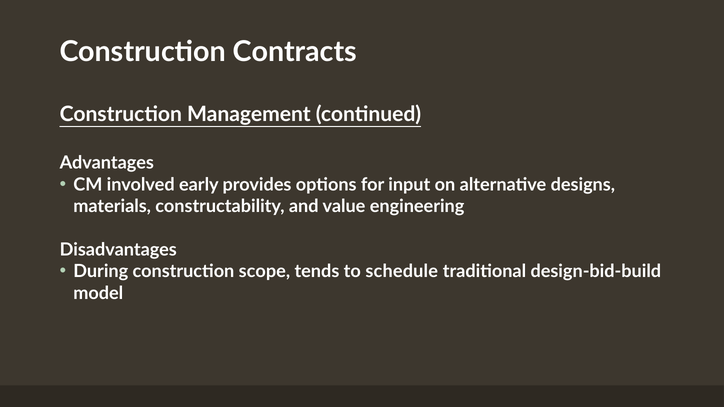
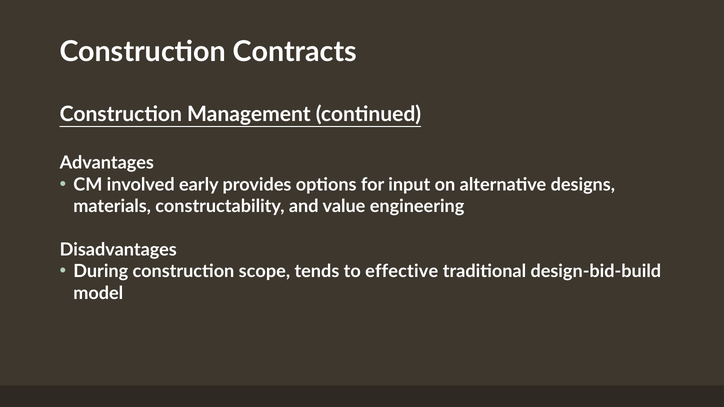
schedule: schedule -> effective
